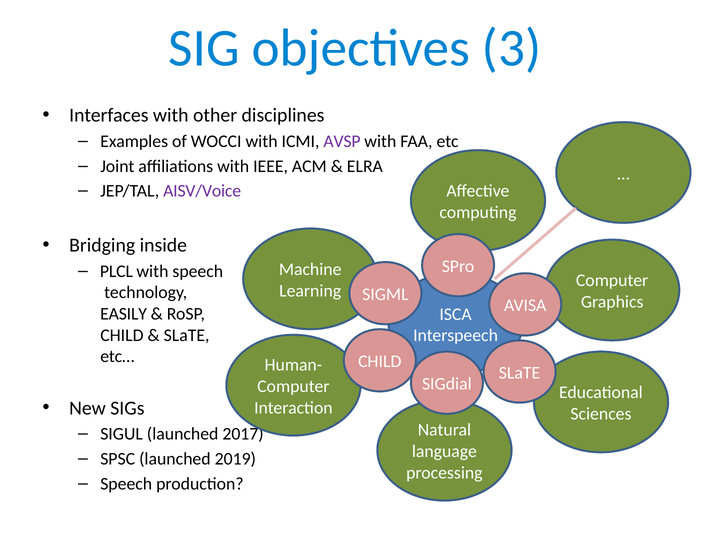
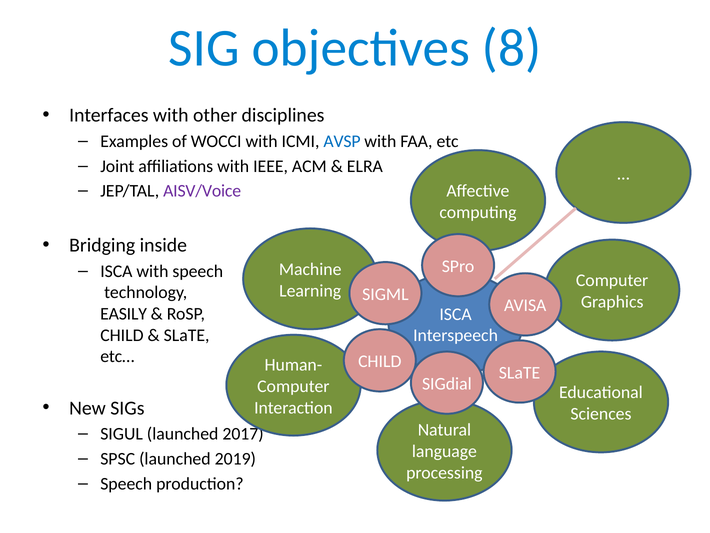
3: 3 -> 8
AVSP colour: purple -> blue
PLCL at (116, 271): PLCL -> ISCA
